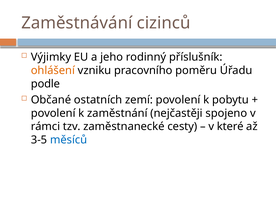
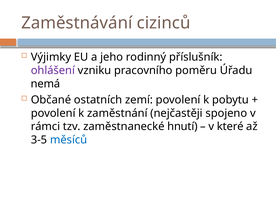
ohlášení colour: orange -> purple
podle: podle -> nemá
cesty: cesty -> hnutí
